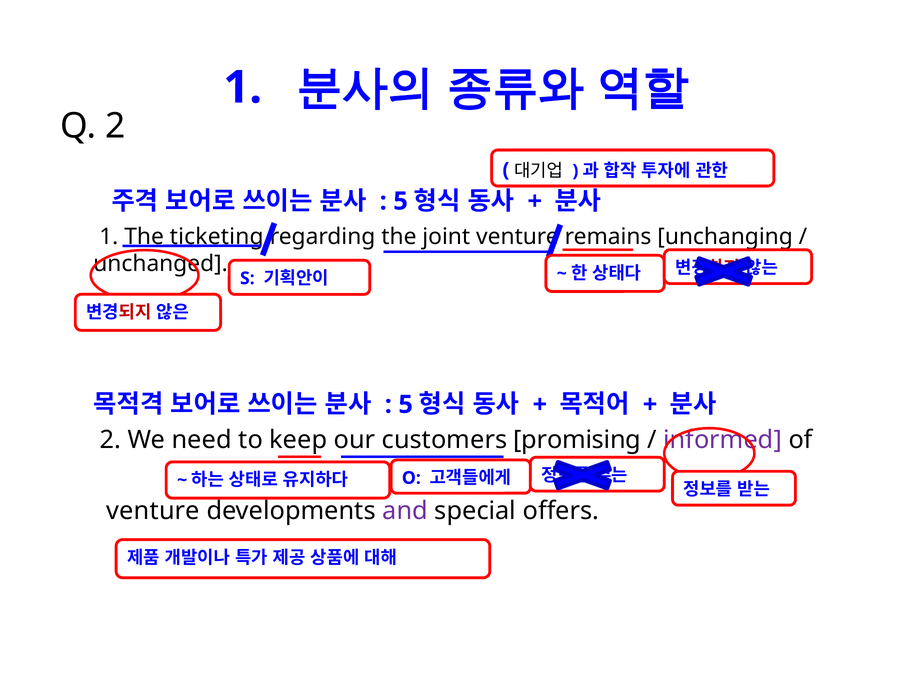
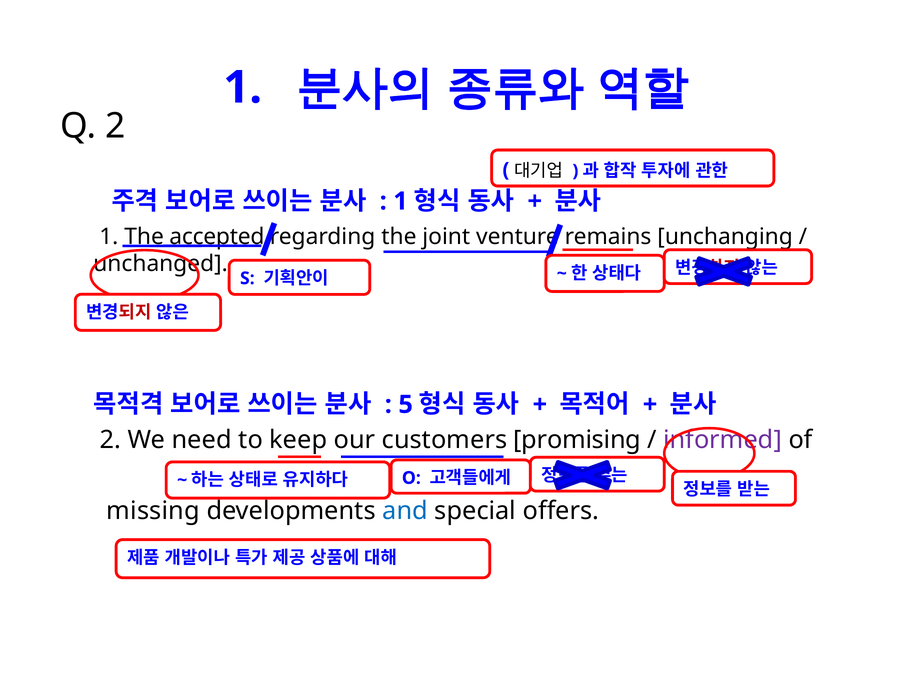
5 at (401, 201): 5 -> 1
ticketing: ticketing -> accepted
venture at (153, 511): venture -> missing
and colour: purple -> blue
